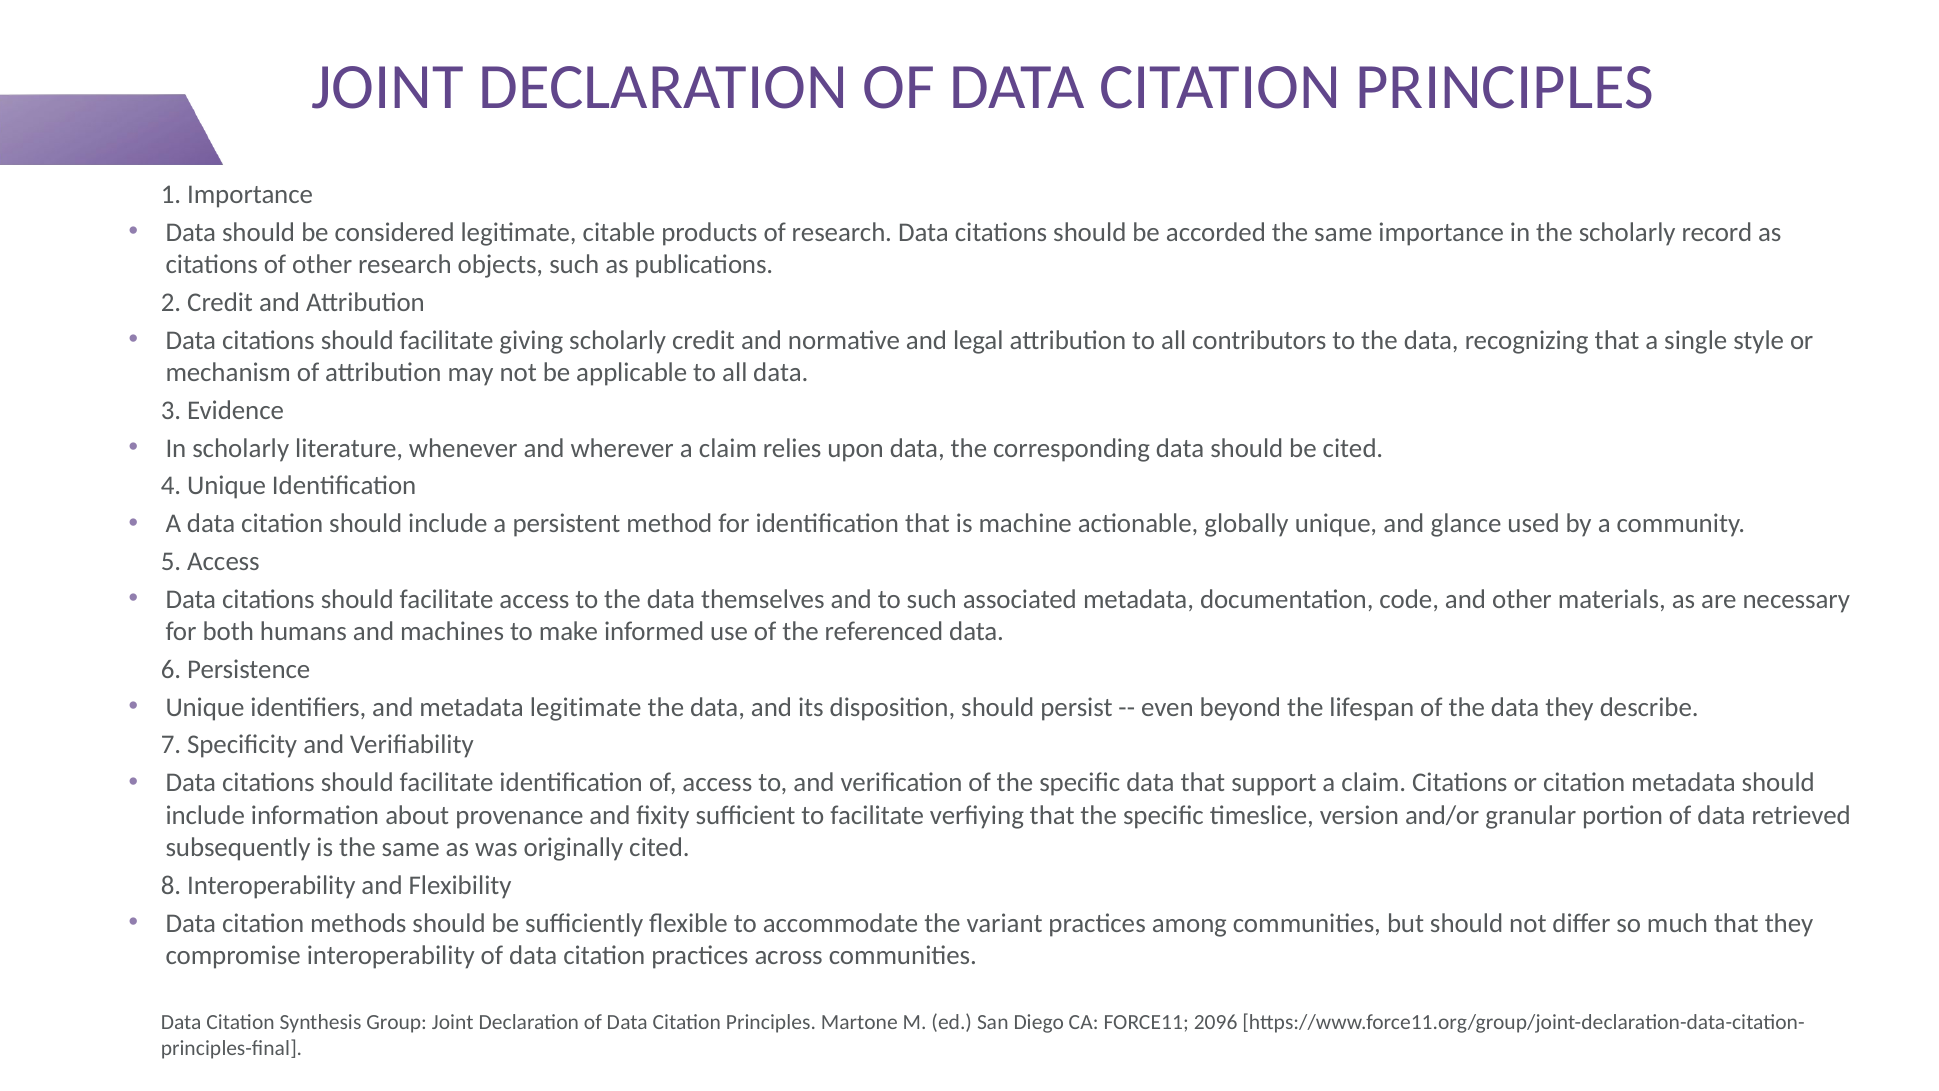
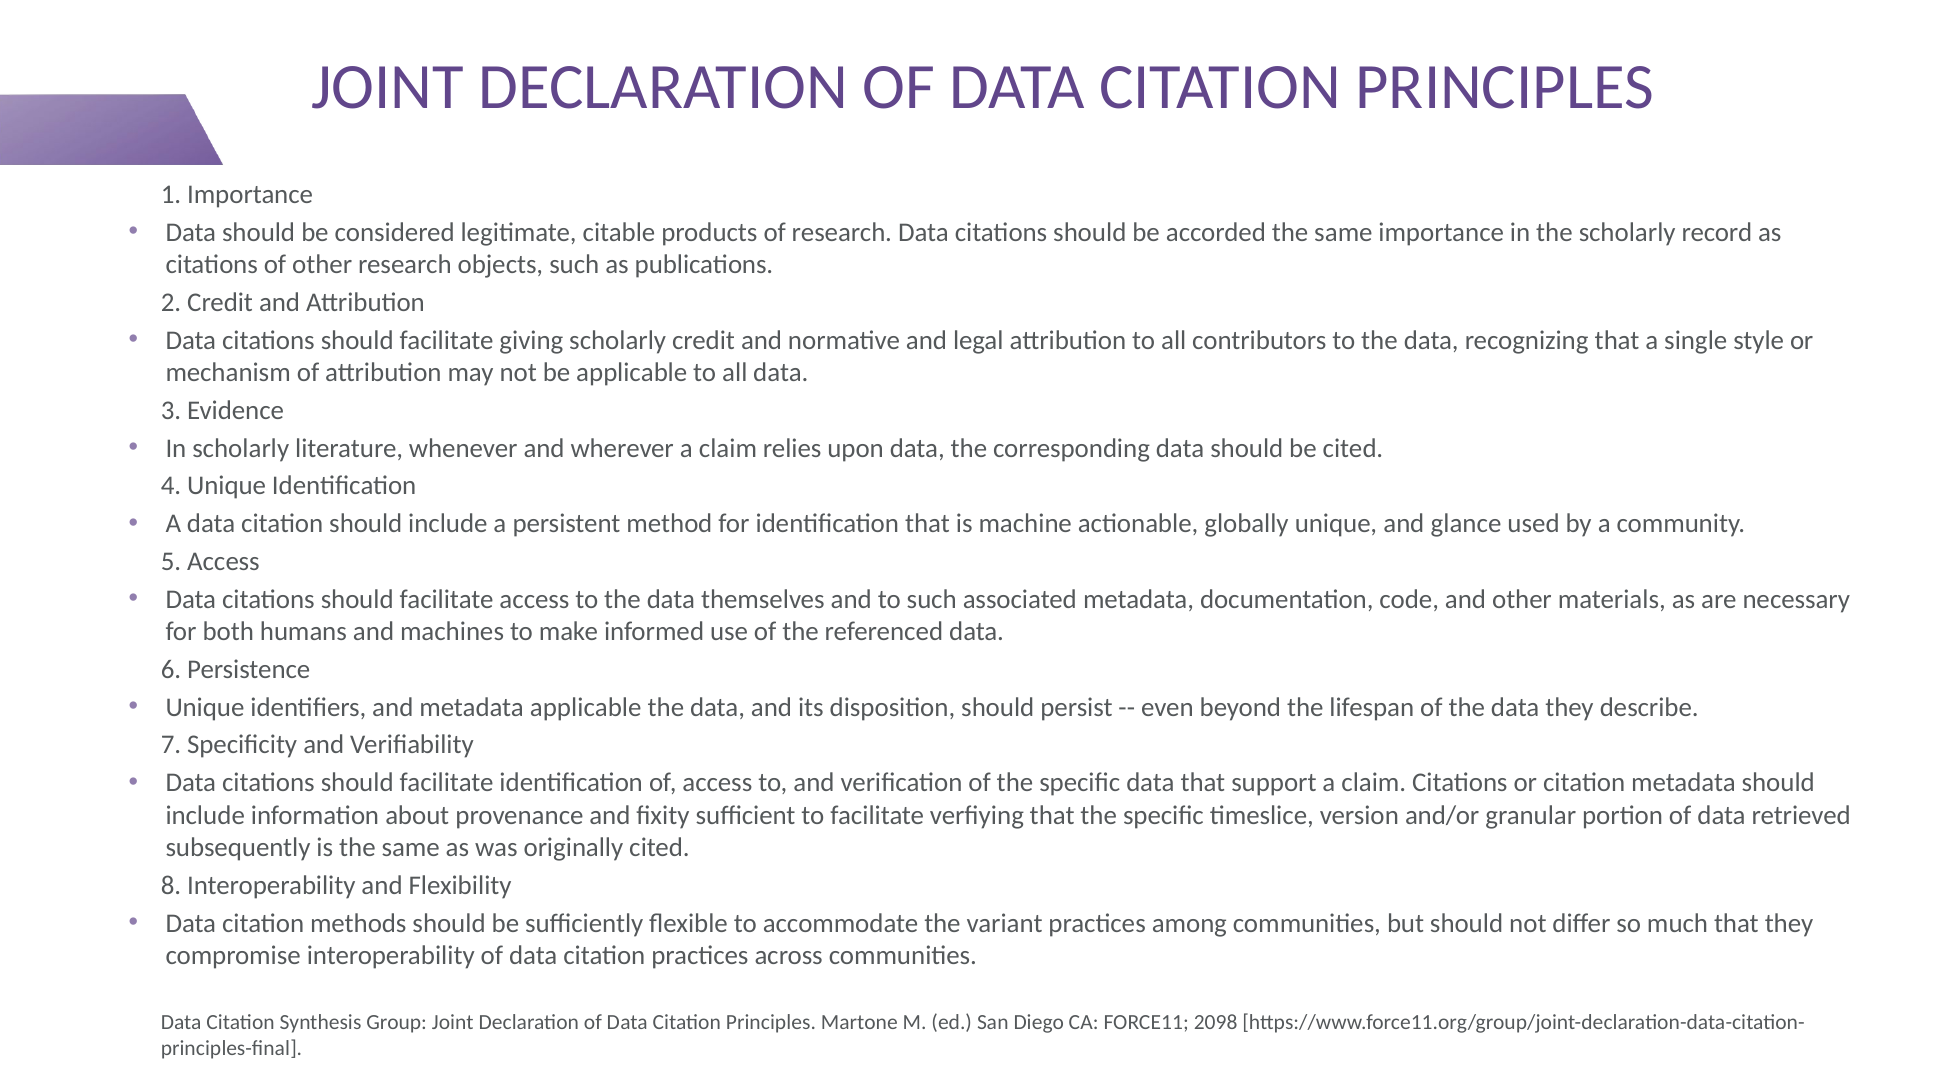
metadata legitimate: legitimate -> applicable
2096: 2096 -> 2098
